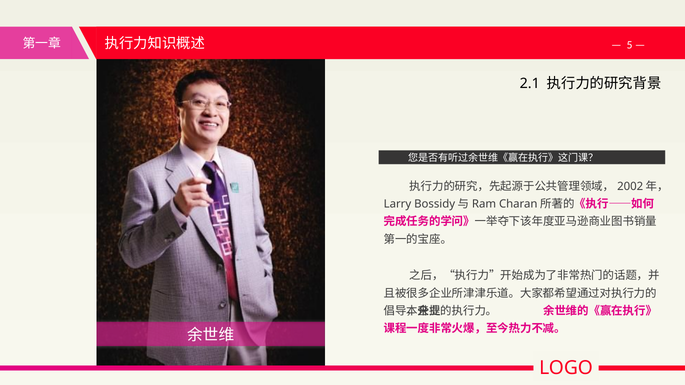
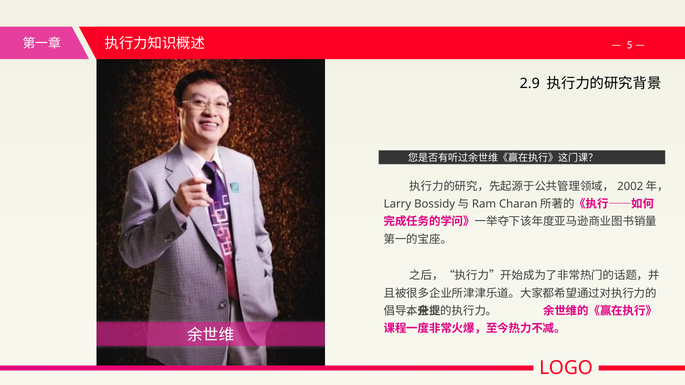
2.1: 2.1 -> 2.9
